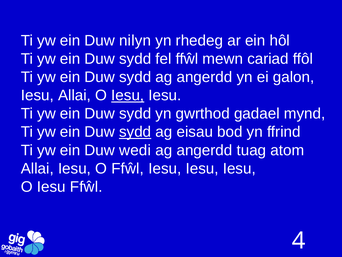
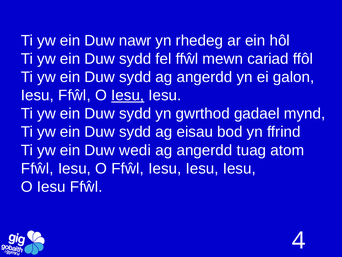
nilyn: nilyn -> nawr
Allai at (74, 95): Allai -> Ffŵl
sydd at (135, 132) underline: present -> none
Allai at (37, 168): Allai -> Ffŵl
